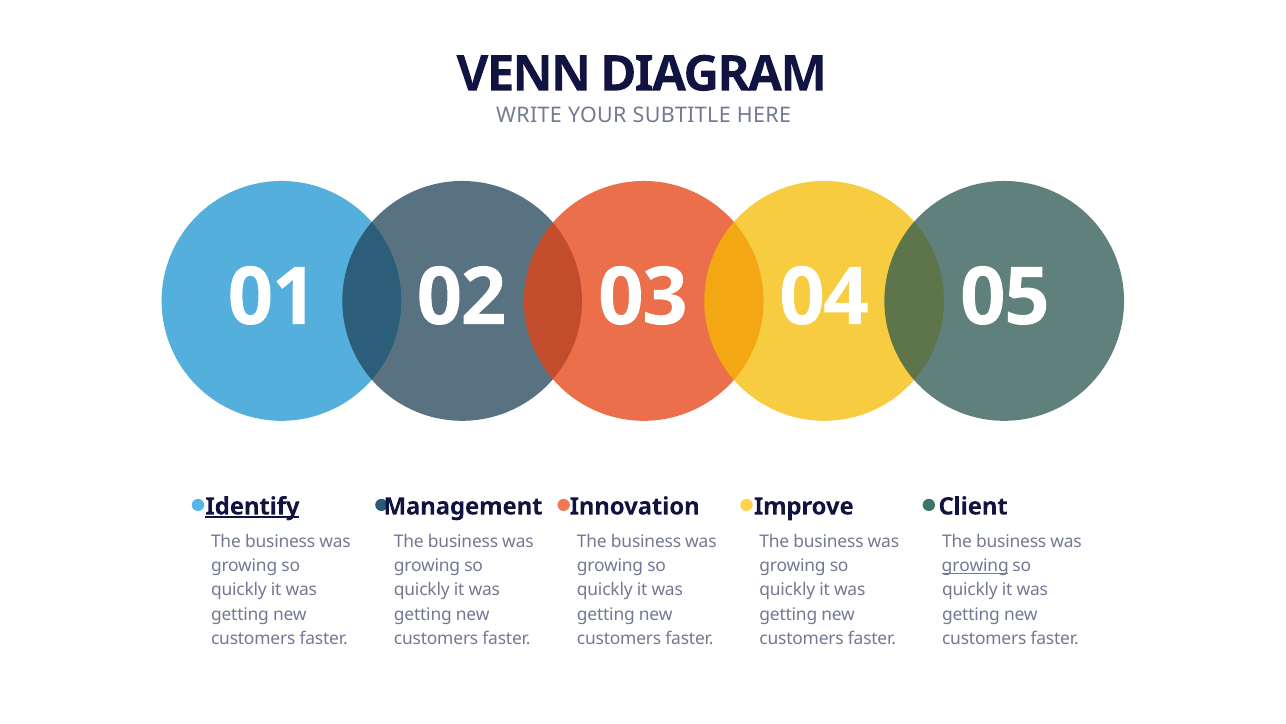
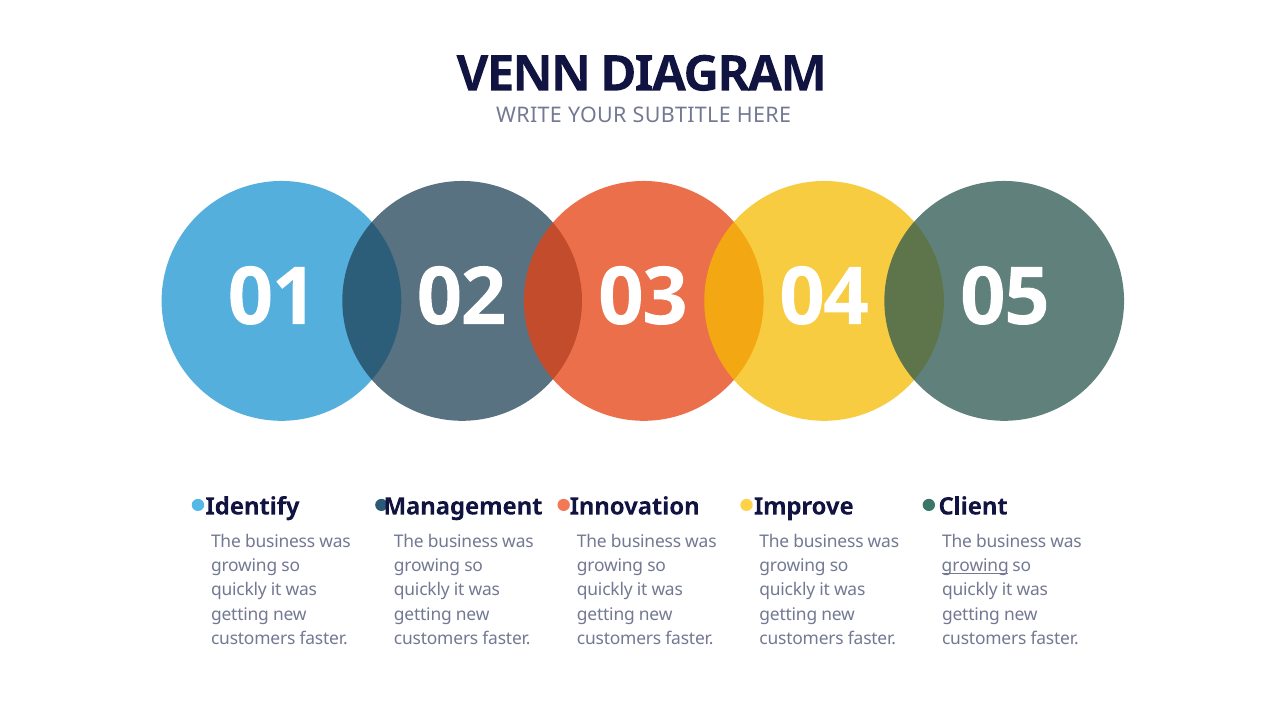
Identify underline: present -> none
